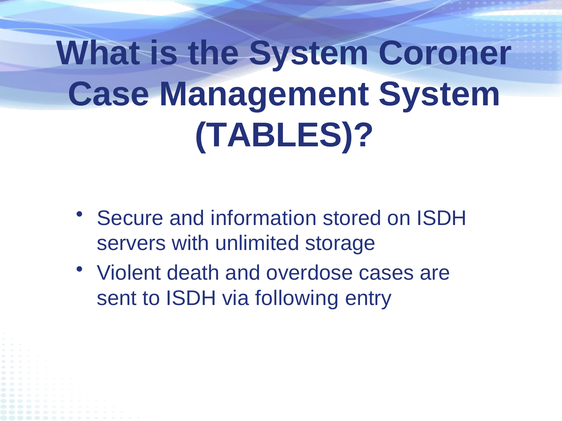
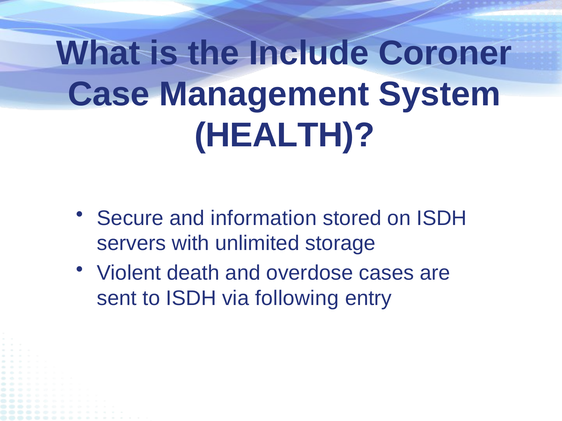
the System: System -> Include
TABLES: TABLES -> HEALTH
